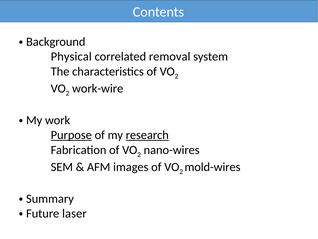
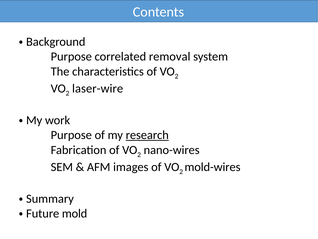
Physical at (71, 57): Physical -> Purpose
work-wire: work-wire -> laser-wire
Purpose at (71, 135) underline: present -> none
laser: laser -> mold
